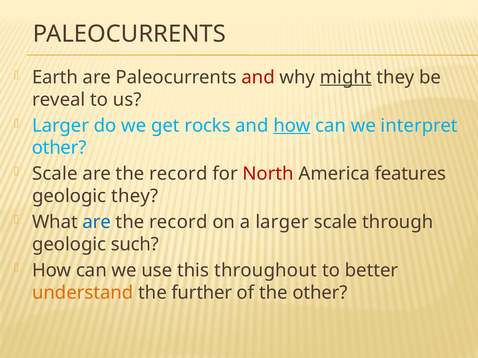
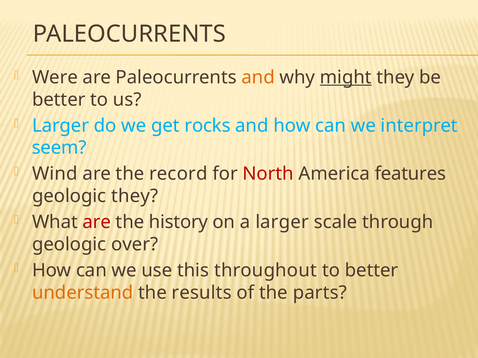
Earth: Earth -> Were
and at (258, 77) colour: red -> orange
reveal at (59, 100): reveal -> better
how at (292, 126) underline: present -> none
other at (59, 148): other -> seem
Scale at (55, 174): Scale -> Wind
are at (97, 222) colour: blue -> red
record at (178, 222): record -> history
such: such -> over
further: further -> results
the other: other -> parts
